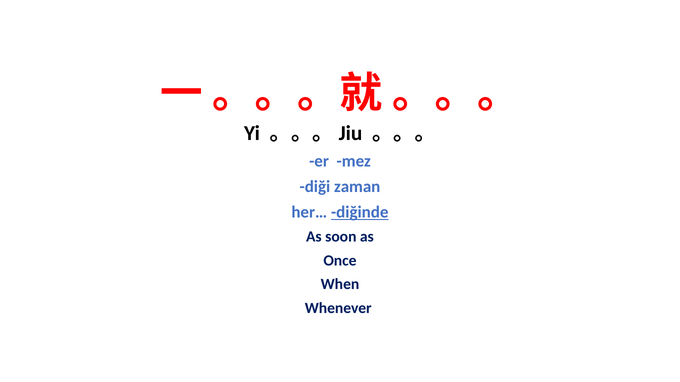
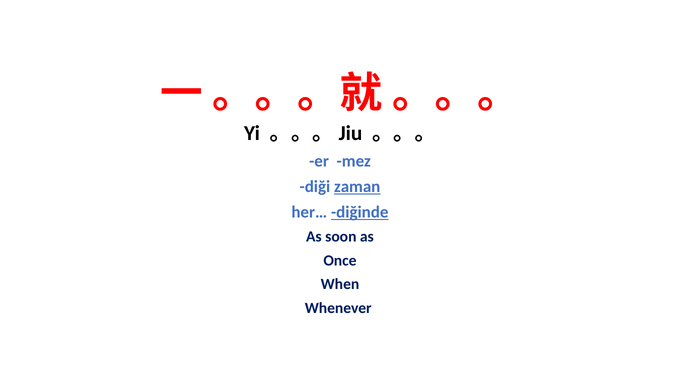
zaman underline: none -> present
